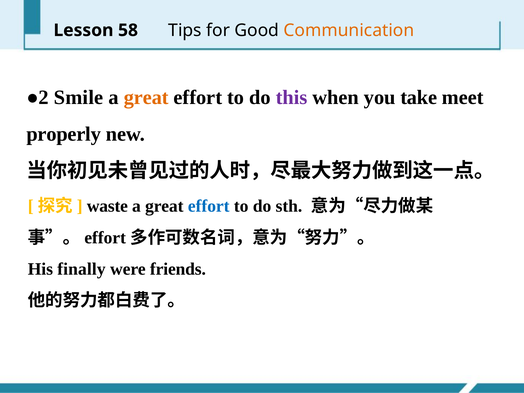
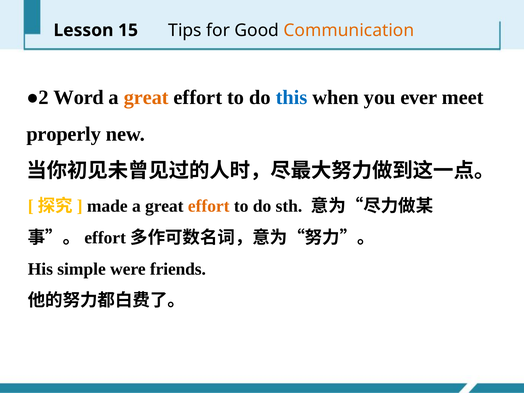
58: 58 -> 15
Smile: Smile -> Word
this colour: purple -> blue
take: take -> ever
waste: waste -> made
effort at (209, 206) colour: blue -> orange
finally: finally -> simple
